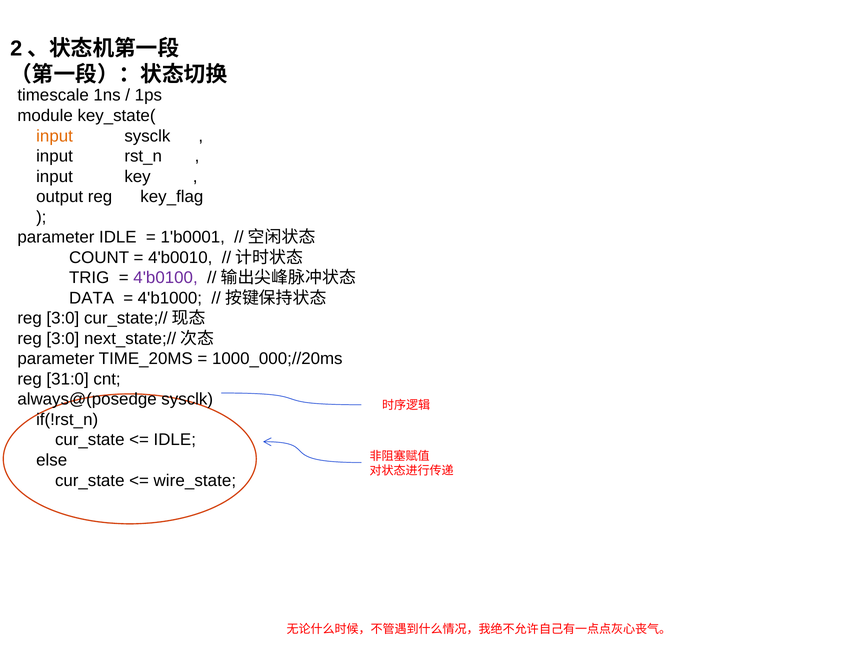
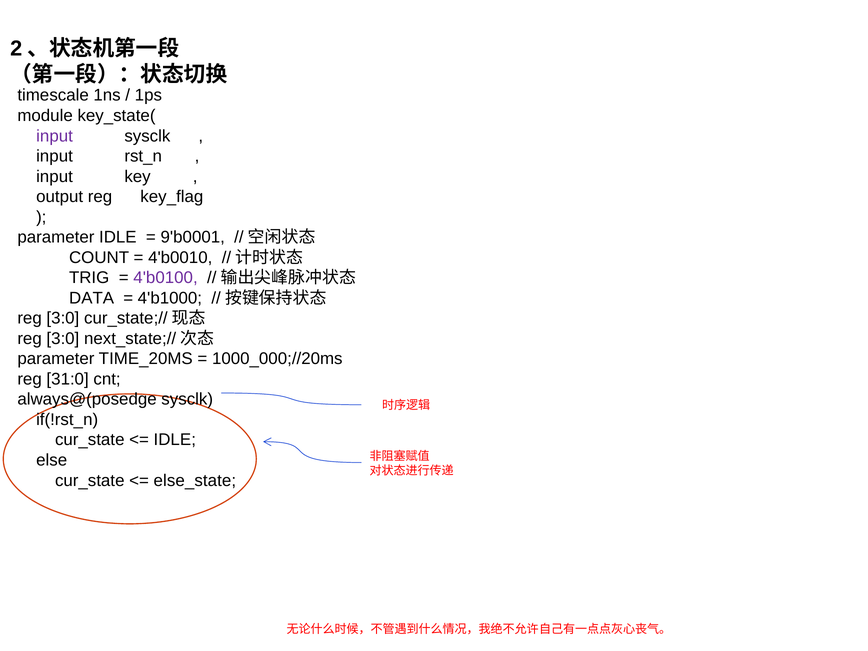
input at (55, 136) colour: orange -> purple
1'b0001: 1'b0001 -> 9'b0001
wire_state: wire_state -> else_state
